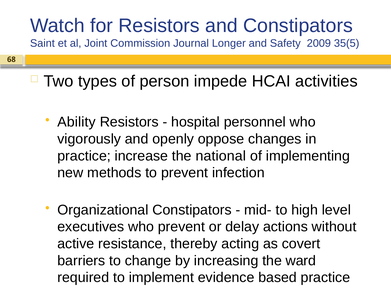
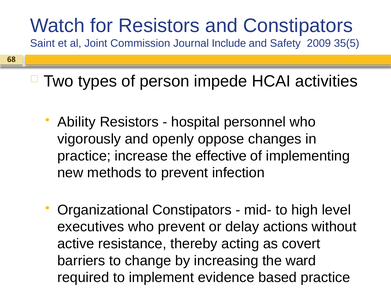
Longer: Longer -> Include
national: national -> effective
